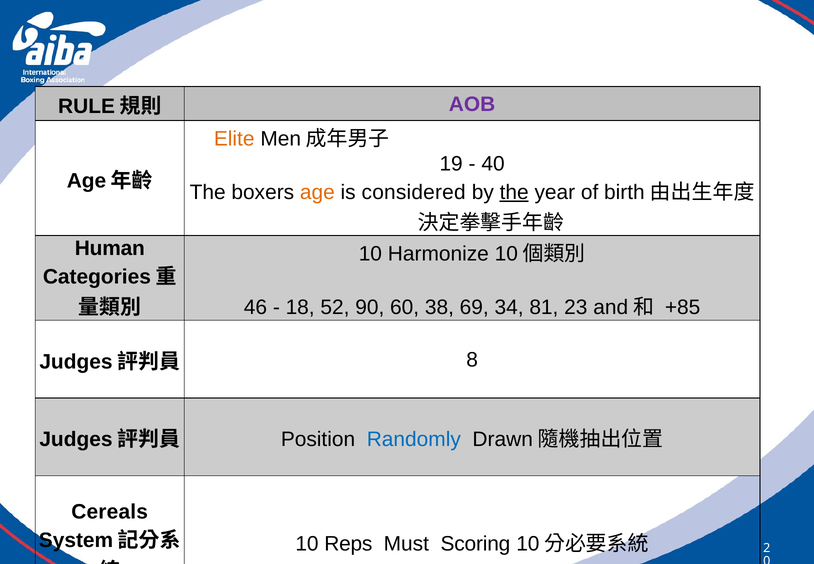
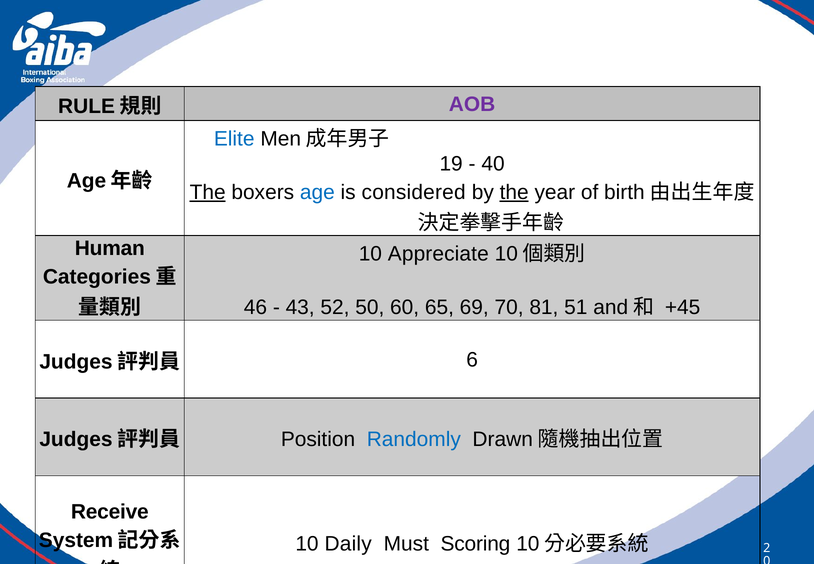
Elite colour: orange -> blue
The at (208, 192) underline: none -> present
age colour: orange -> blue
Harmonize: Harmonize -> Appreciate
18: 18 -> 43
90: 90 -> 50
38: 38 -> 65
34: 34 -> 70
23: 23 -> 51
+85: +85 -> +45
8 at (472, 360): 8 -> 6
Cereals: Cereals -> Receive
Reps: Reps -> Daily
